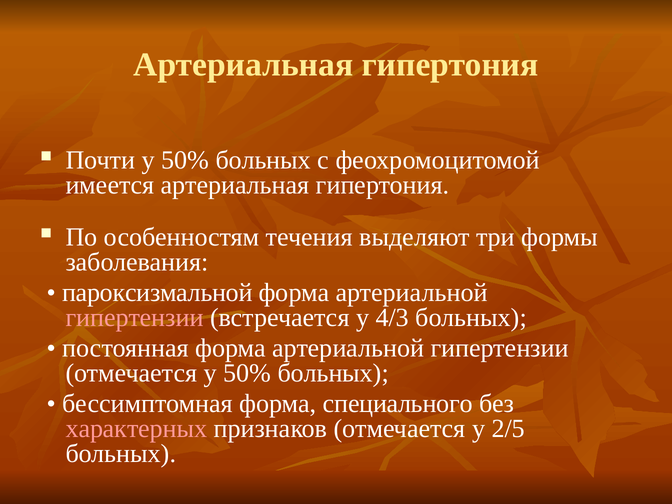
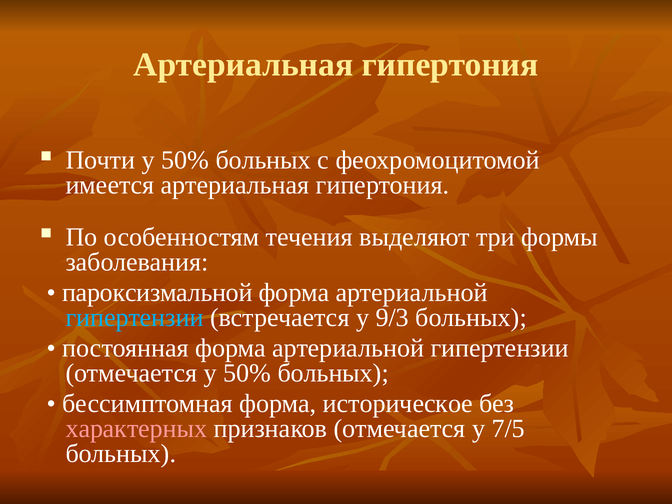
гипертензии at (135, 318) colour: pink -> light blue
4/3: 4/3 -> 9/3
специального: специального -> историческое
2/5: 2/5 -> 7/5
